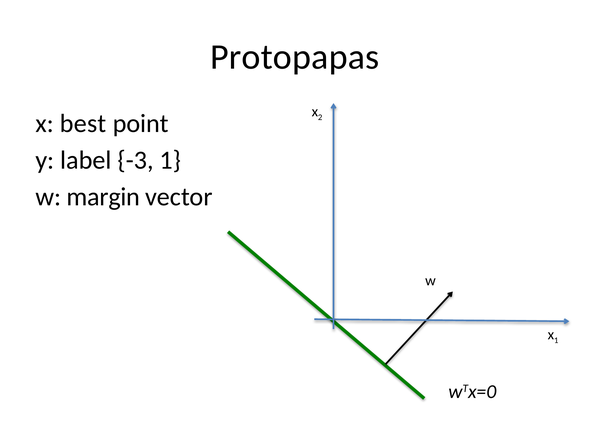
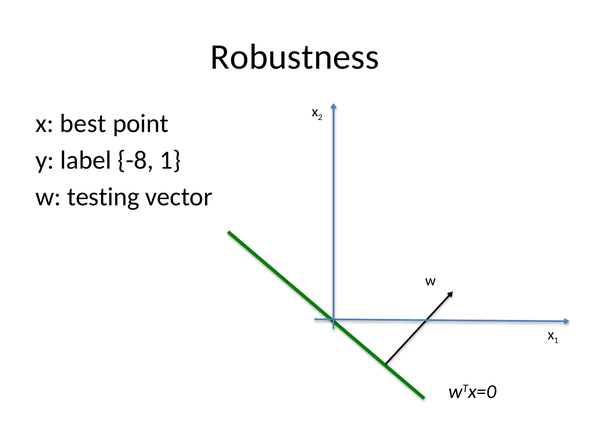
Protopapas: Protopapas -> Robustness
-3: -3 -> -8
margin: margin -> testing
